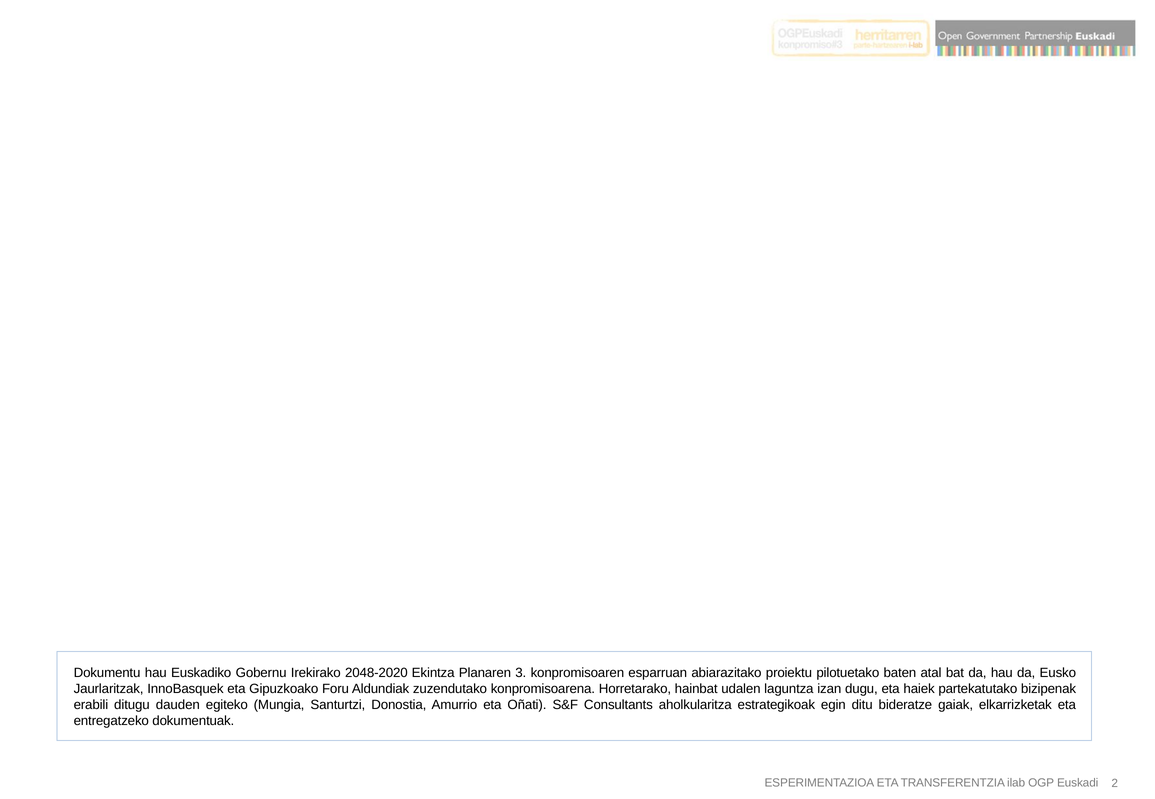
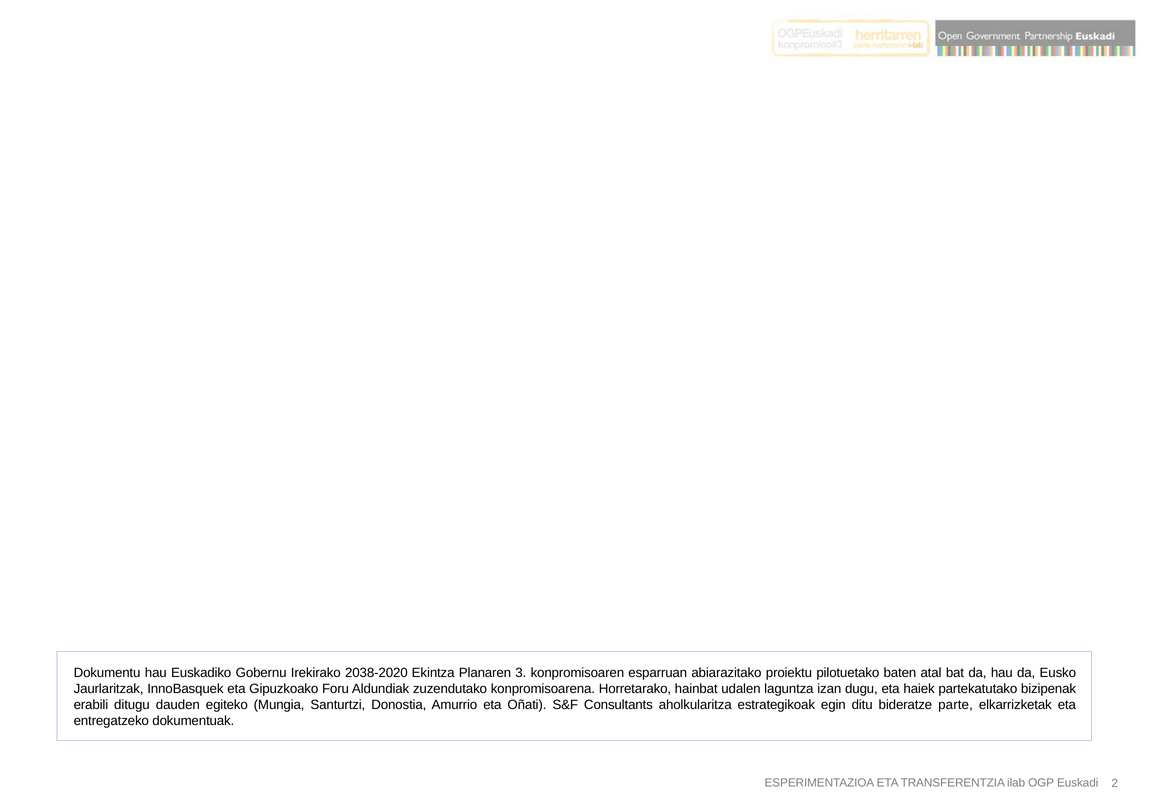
2048-2020: 2048-2020 -> 2038-2020
gaiak: gaiak -> parte
